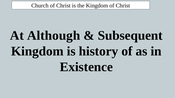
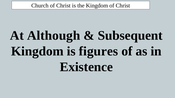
history: history -> figures
